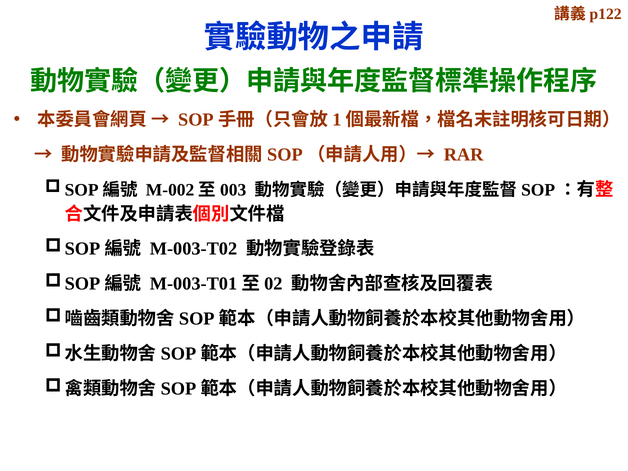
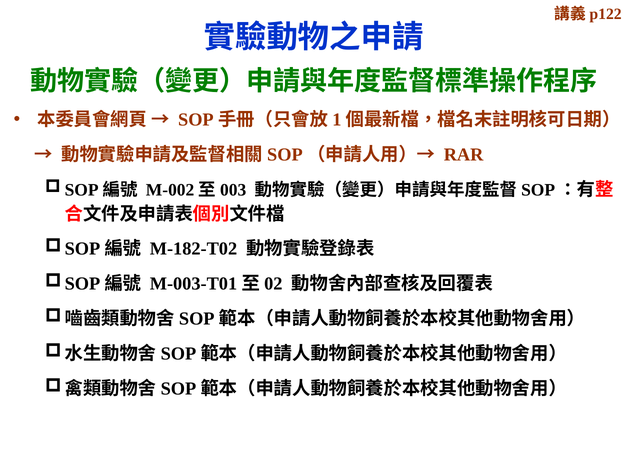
M-003-T02: M-003-T02 -> M-182-T02
